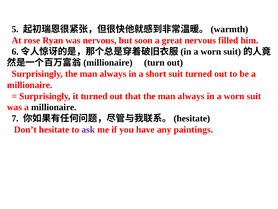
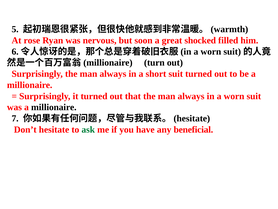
great nervous: nervous -> shocked
ask colour: purple -> green
paintings: paintings -> beneficial
